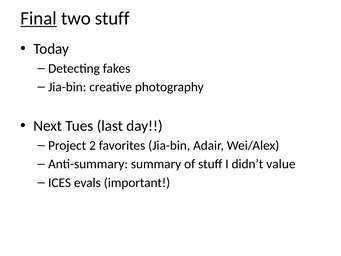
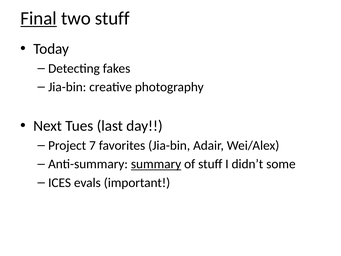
2: 2 -> 7
summary underline: none -> present
value: value -> some
